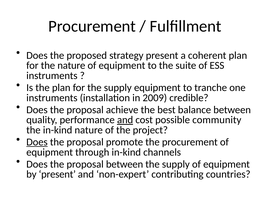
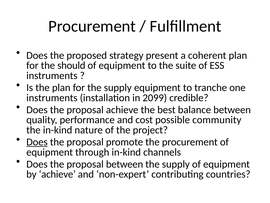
the nature: nature -> should
2009: 2009 -> 2099
and at (125, 120) underline: present -> none
by present: present -> achieve
